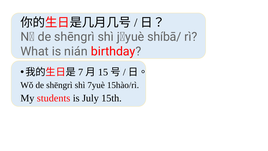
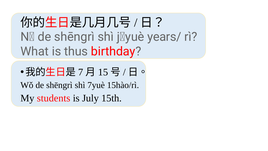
shíbā/: shíbā/ -> years/
nián: nián -> thus
